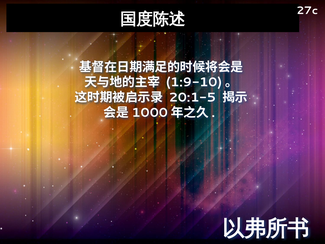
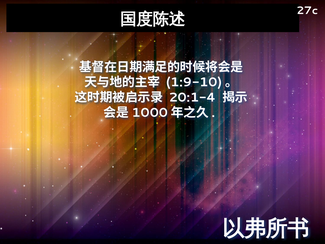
20:1-5: 20:1-5 -> 20:1-4
